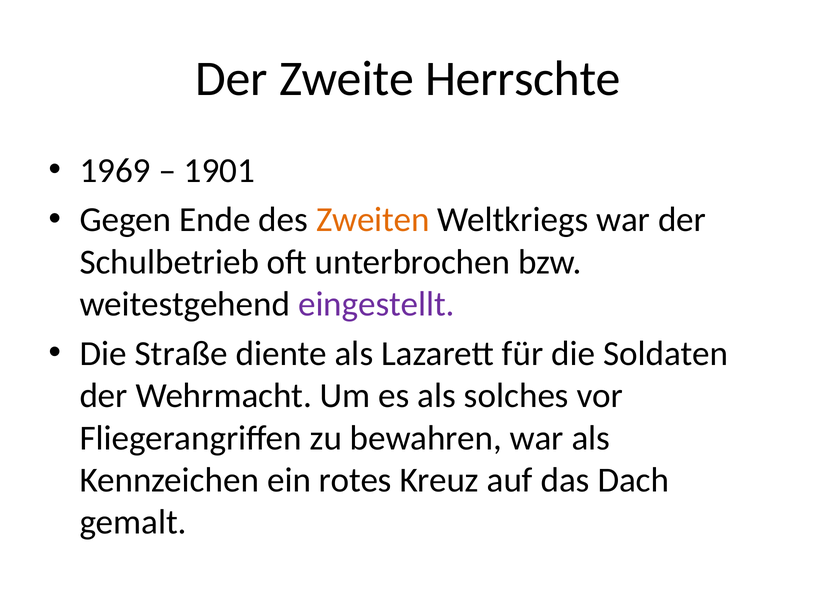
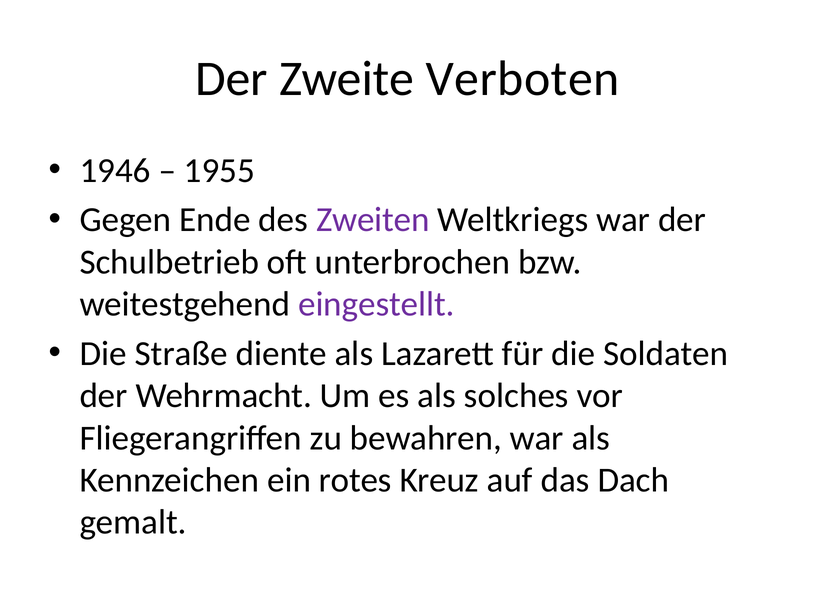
Herrschte: Herrschte -> Verboten
1969: 1969 -> 1946
1901: 1901 -> 1955
Zweiten colour: orange -> purple
